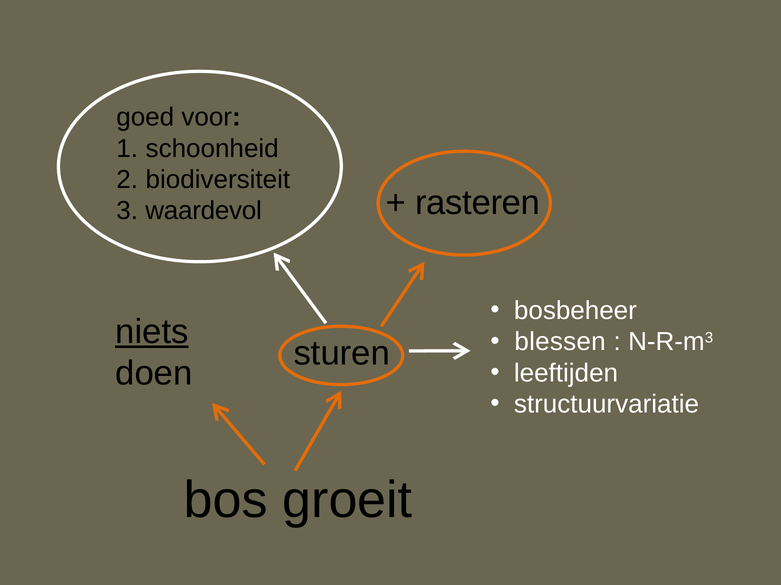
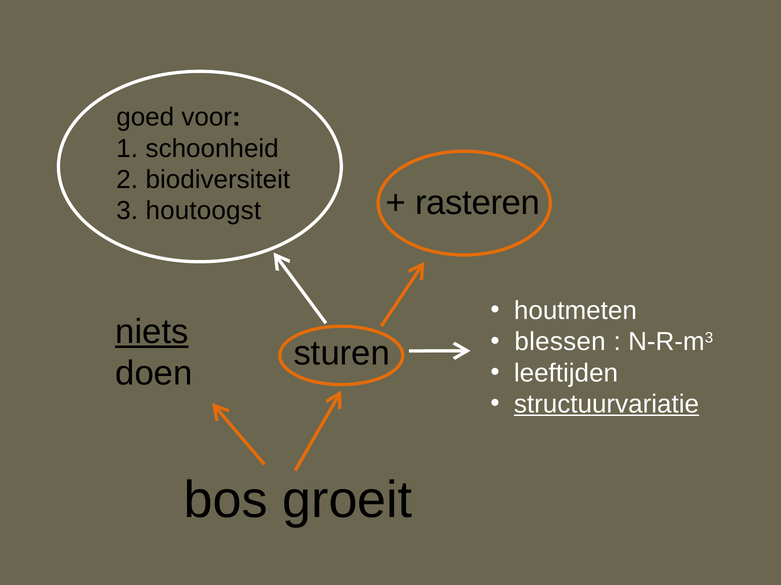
waardevol: waardevol -> houtoogst
bosbeheer: bosbeheer -> houtmeten
structuurvariatie underline: none -> present
